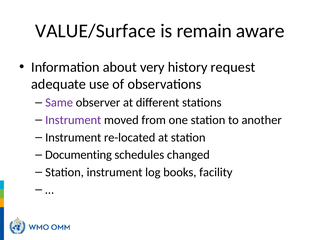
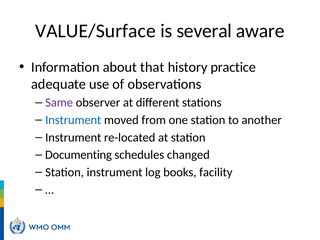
remain: remain -> several
very: very -> that
request: request -> practice
Instrument at (73, 120) colour: purple -> blue
